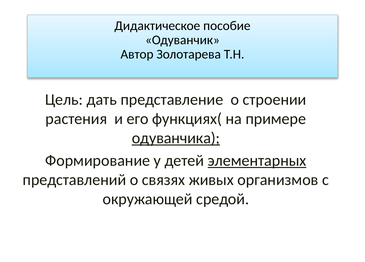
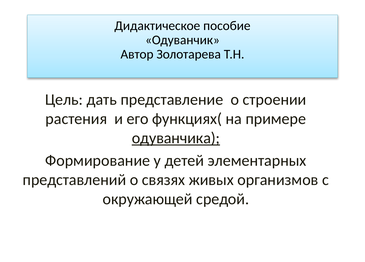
элементарных underline: present -> none
